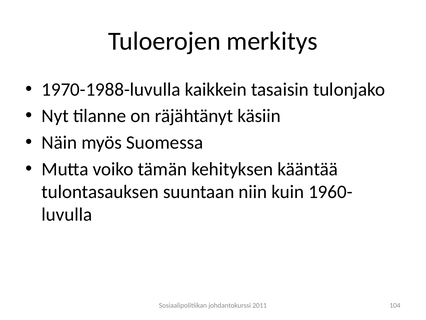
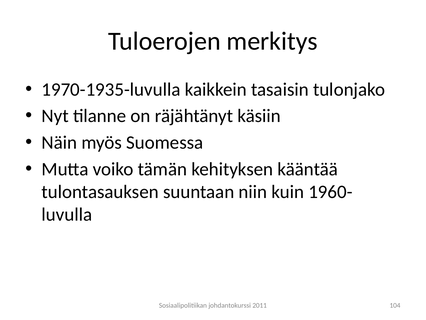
1970-1988-luvulla: 1970-1988-luvulla -> 1970-1935-luvulla
